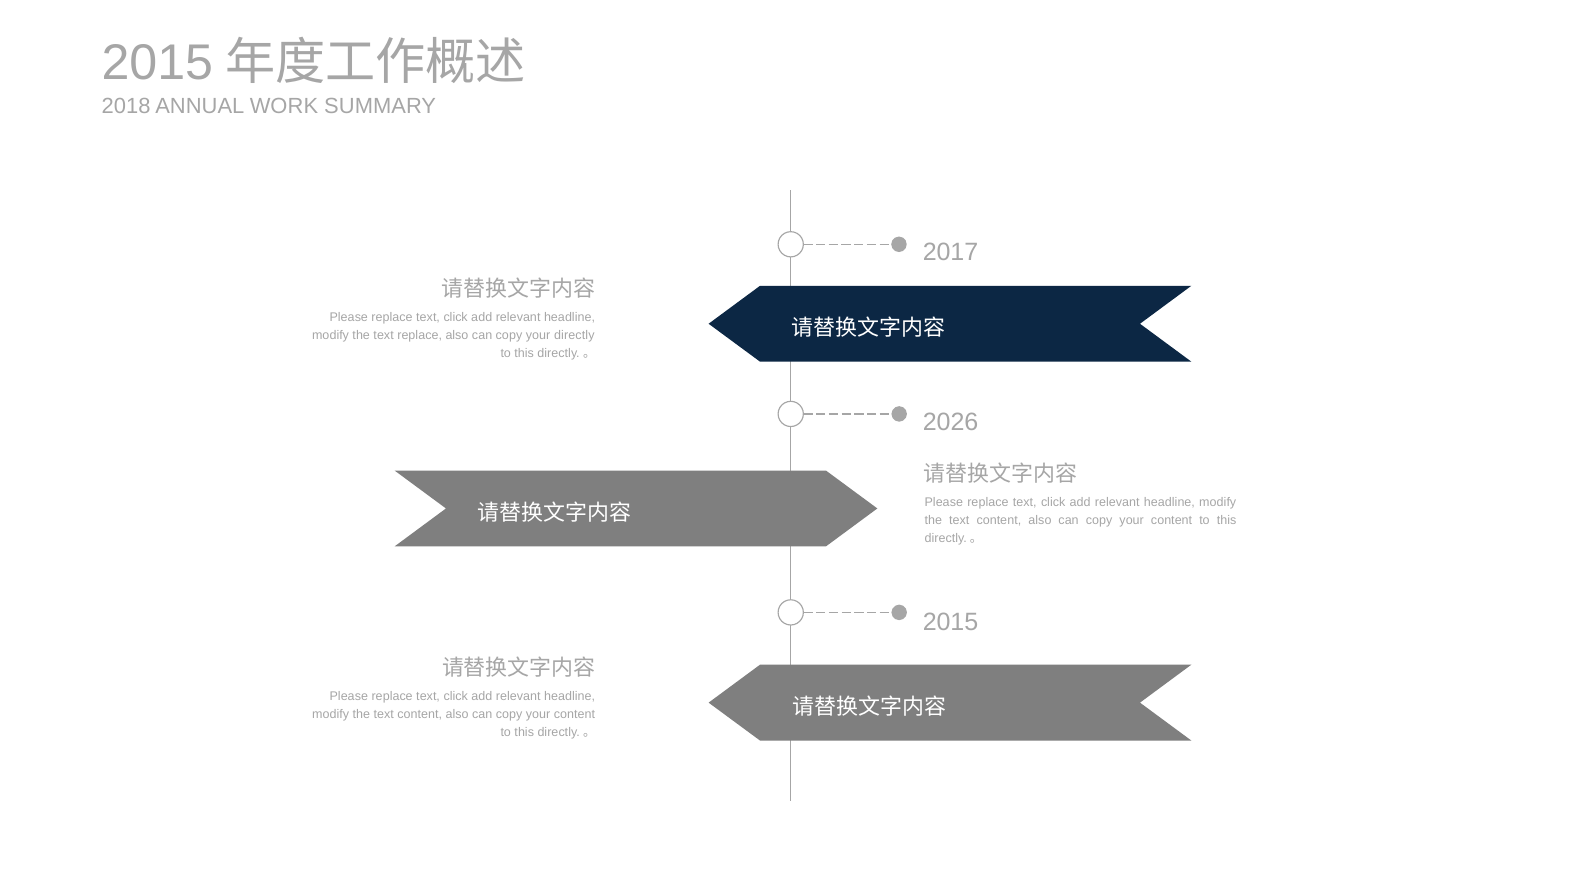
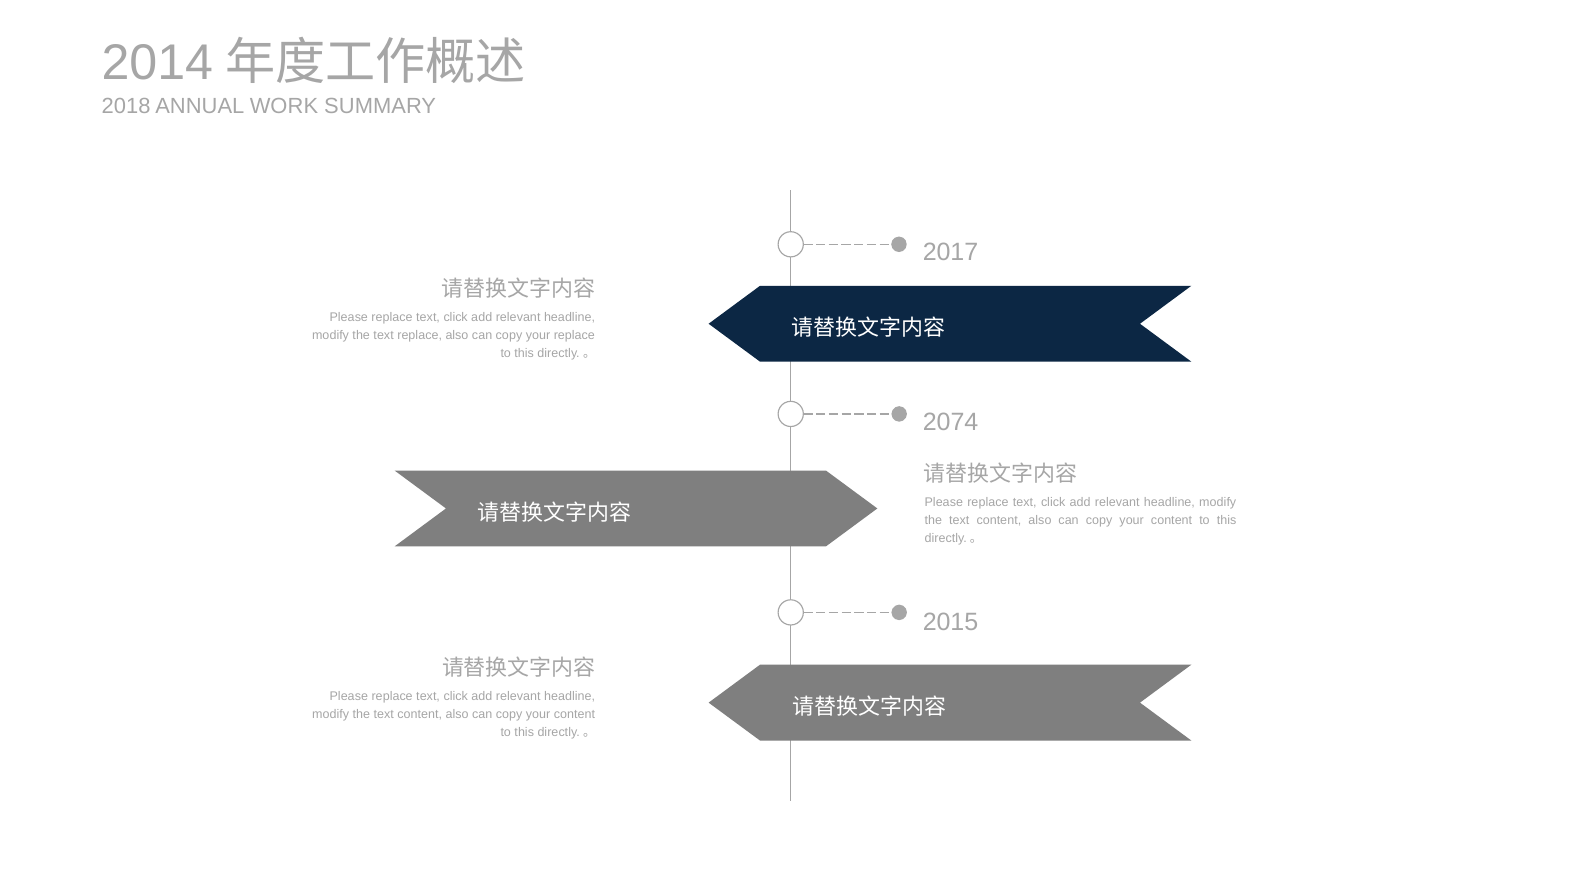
2015 at (157, 63): 2015 -> 2014
your directly: directly -> replace
2026: 2026 -> 2074
